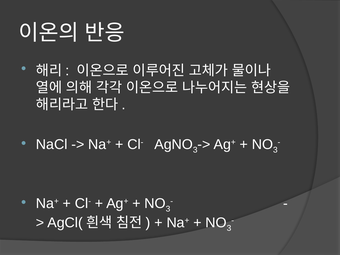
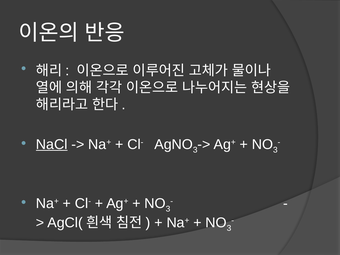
NaCl underline: none -> present
